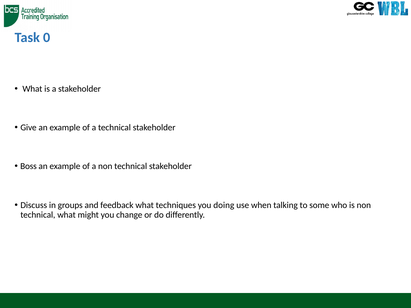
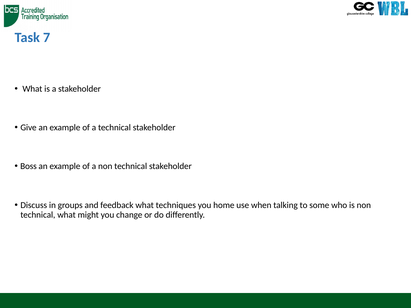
0: 0 -> 7
doing: doing -> home
